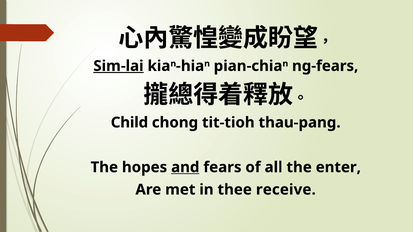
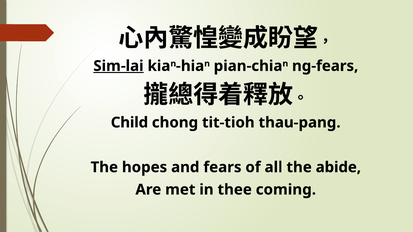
and underline: present -> none
enter: enter -> abide
receive: receive -> coming
